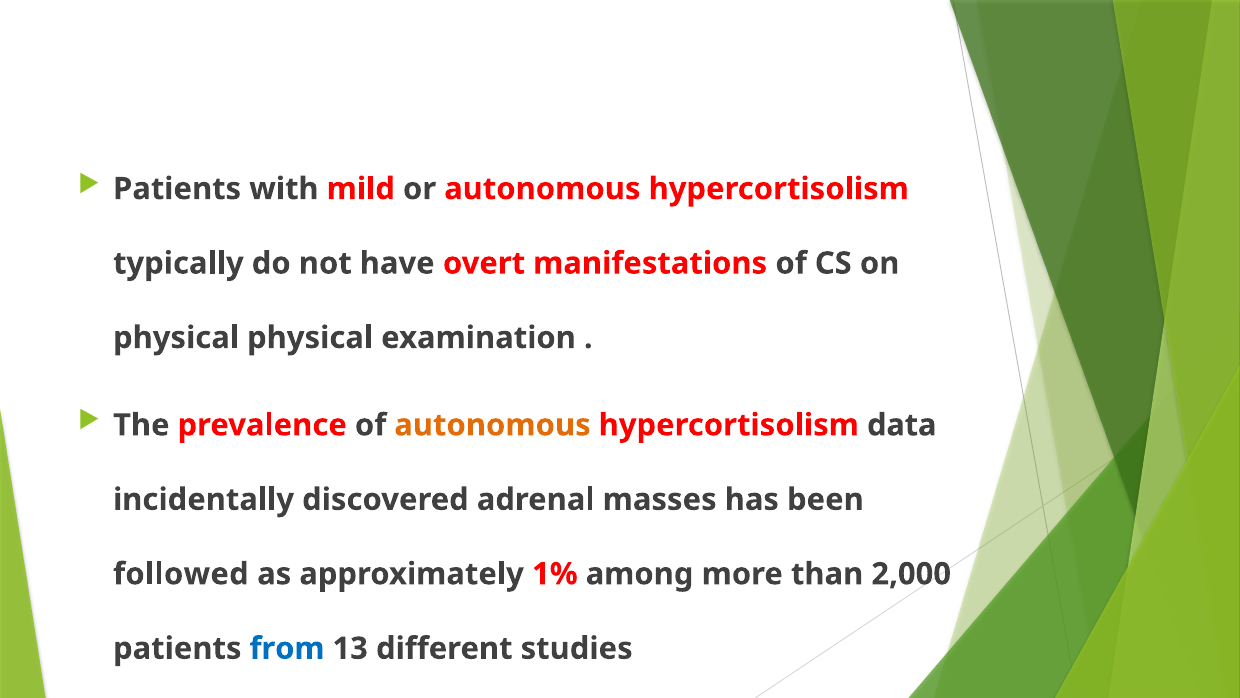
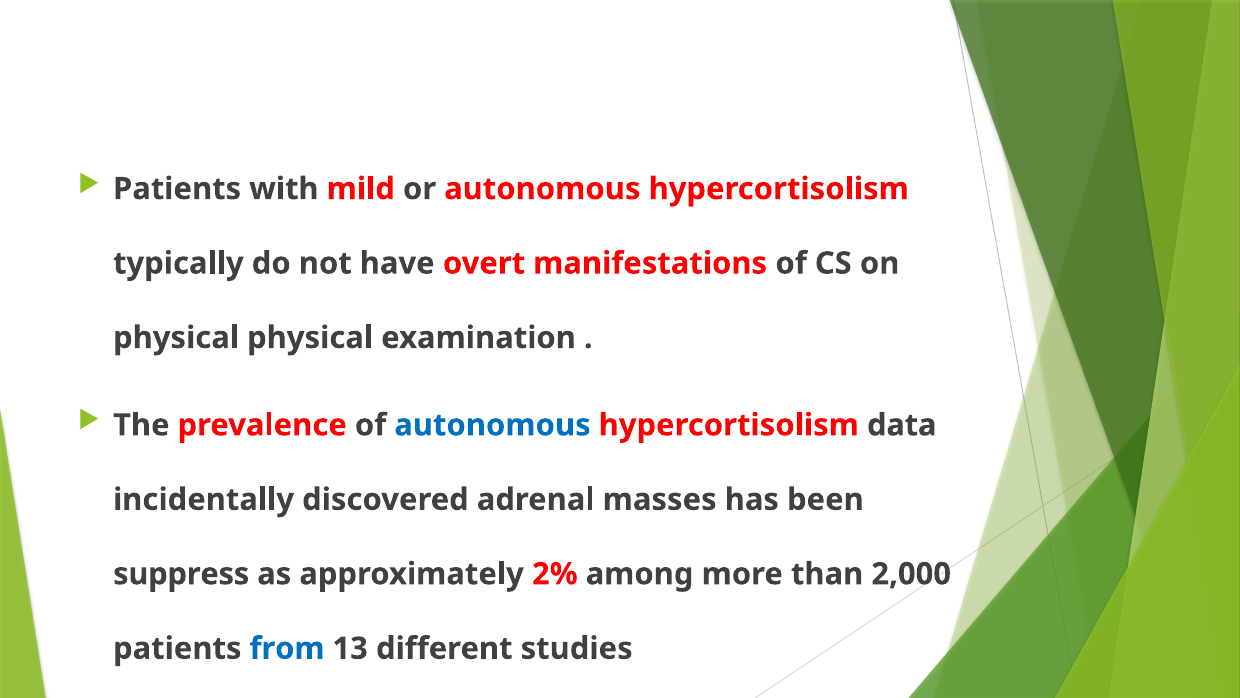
autonomous at (492, 425) colour: orange -> blue
followed: followed -> suppress
1%: 1% -> 2%
